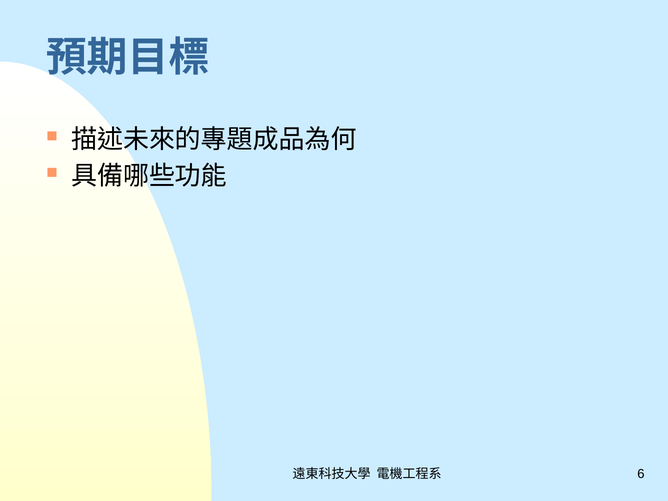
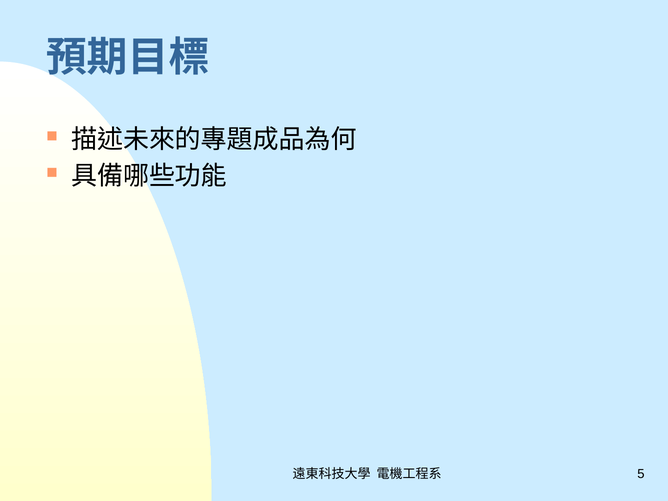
6: 6 -> 5
